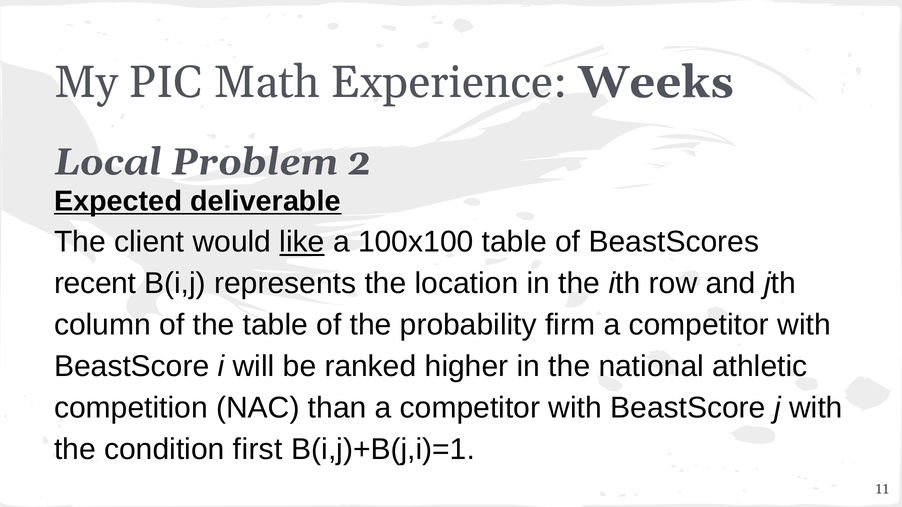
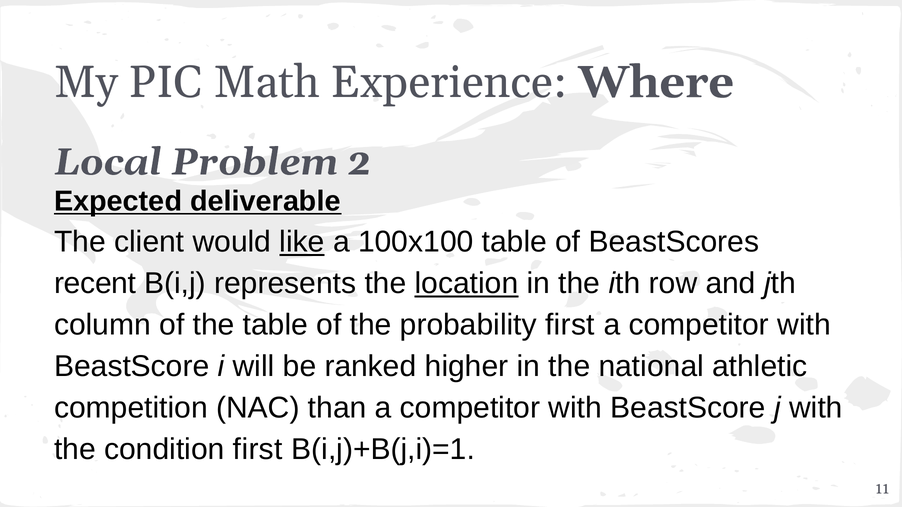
Weeks: Weeks -> Where
location underline: none -> present
probability firm: firm -> first
